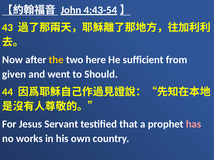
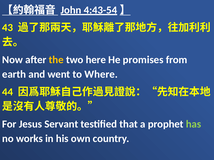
sufficient: sufficient -> promises
given: given -> earth
Should: Should -> Where
has colour: pink -> light green
